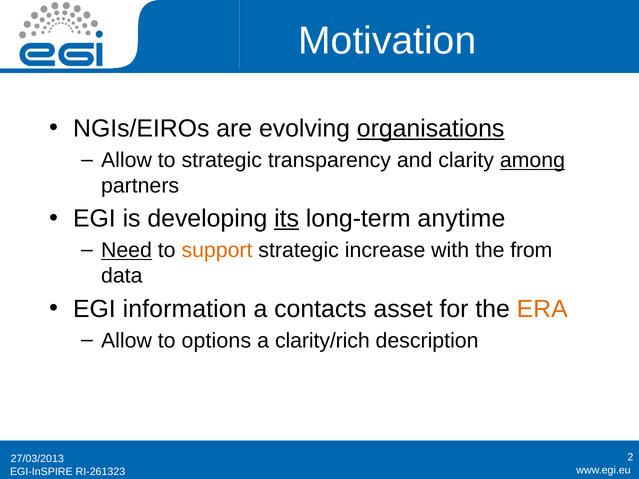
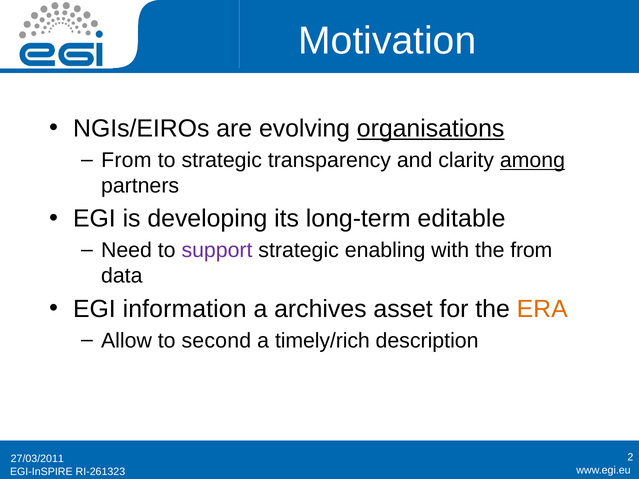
Allow at (126, 160): Allow -> From
its underline: present -> none
anytime: anytime -> editable
Need underline: present -> none
support colour: orange -> purple
increase: increase -> enabling
contacts: contacts -> archives
options: options -> second
clarity/rich: clarity/rich -> timely/rich
27/03/2013: 27/03/2013 -> 27/03/2011
